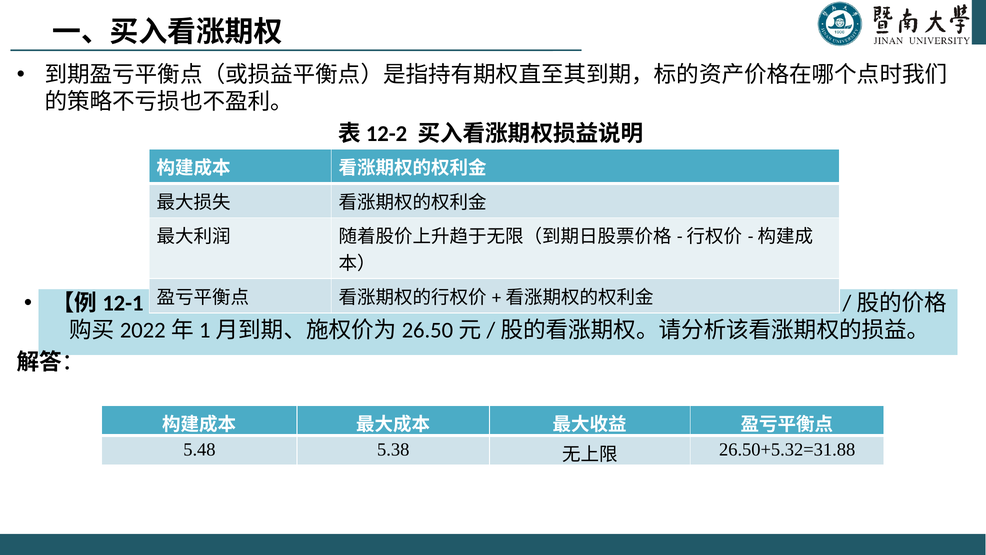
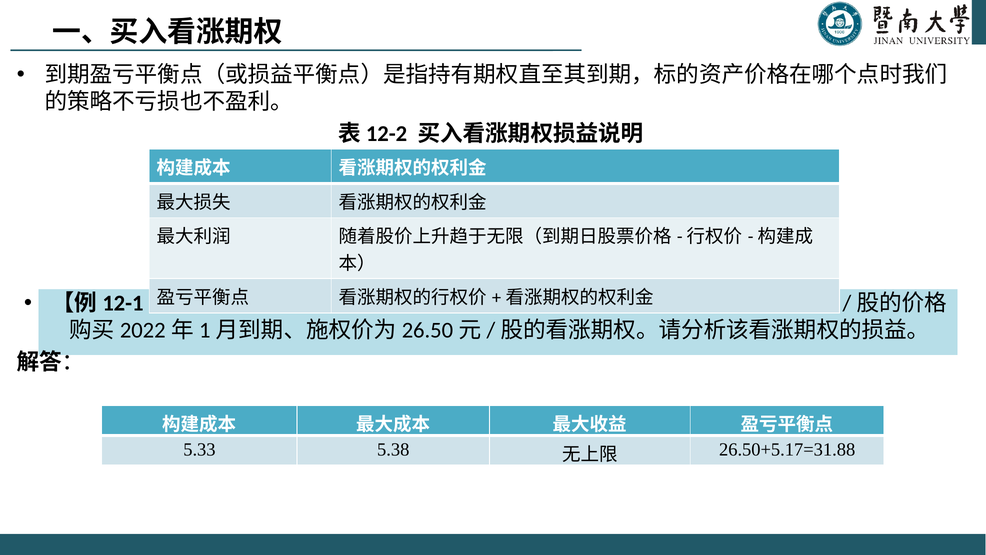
5.48: 5.48 -> 5.33
26.50+5.32=31.88: 26.50+5.32=31.88 -> 26.50+5.17=31.88
